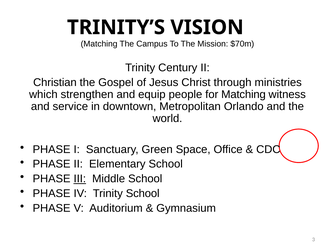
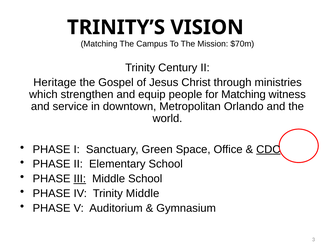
Christian: Christian -> Heritage
CDC underline: none -> present
Trinity School: School -> Middle
